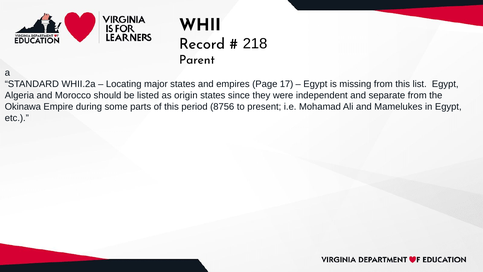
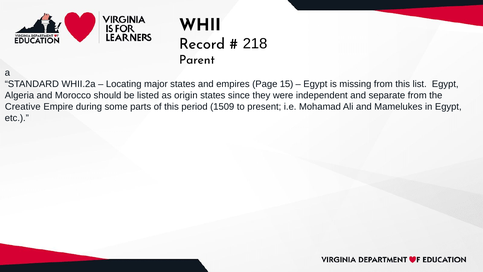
17: 17 -> 15
Okinawa: Okinawa -> Creative
8756: 8756 -> 1509
